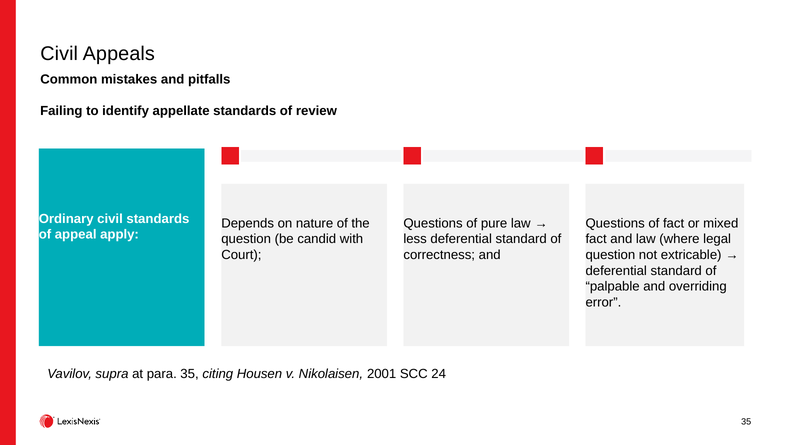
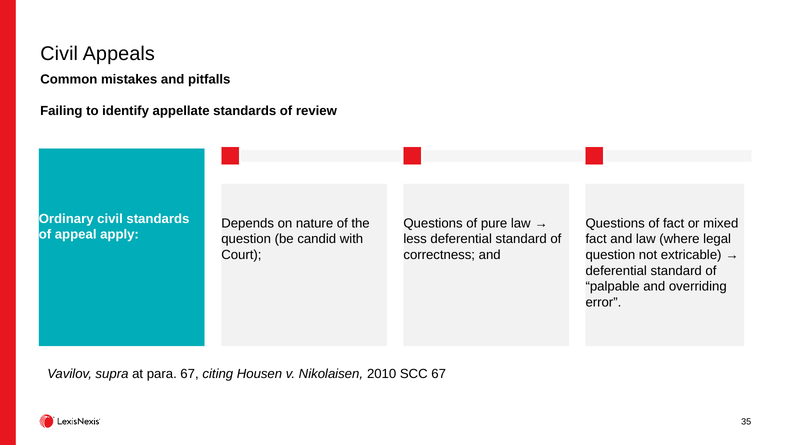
para 35: 35 -> 67
2001: 2001 -> 2010
SCC 24: 24 -> 67
